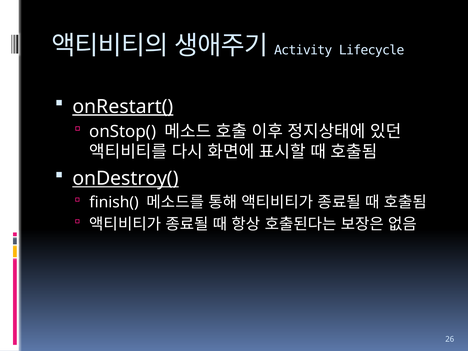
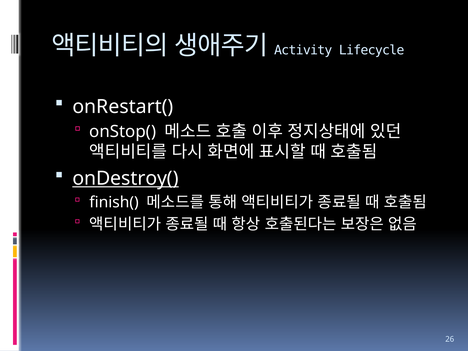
onRestart( underline: present -> none
